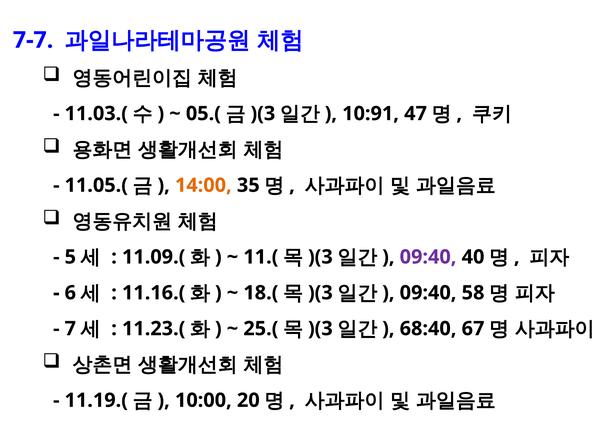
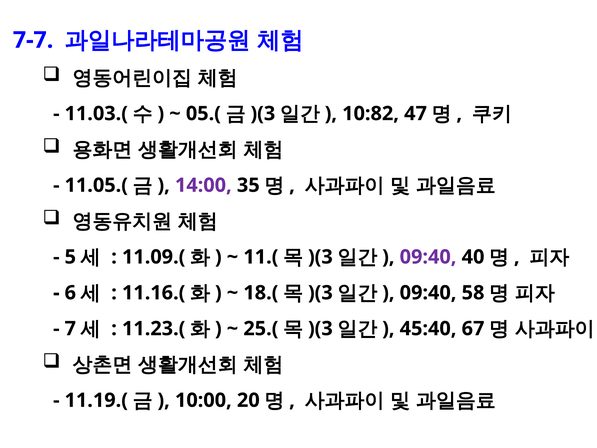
10:91: 10:91 -> 10:82
14:00 colour: orange -> purple
68:40: 68:40 -> 45:40
